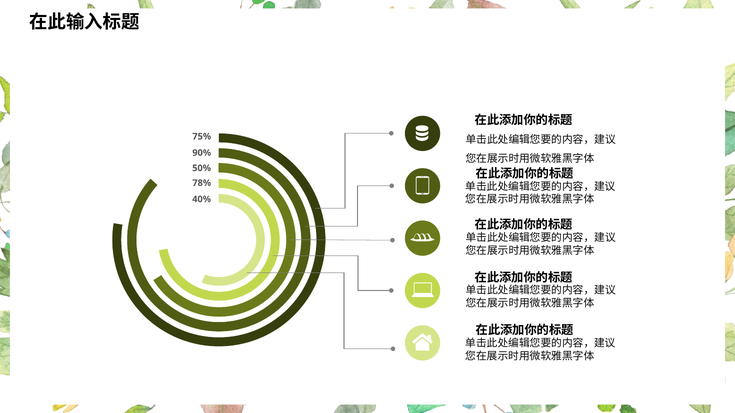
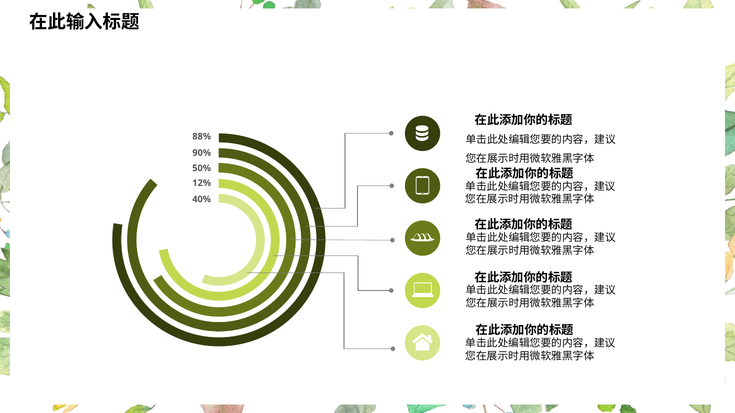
75%: 75% -> 88%
78%: 78% -> 12%
